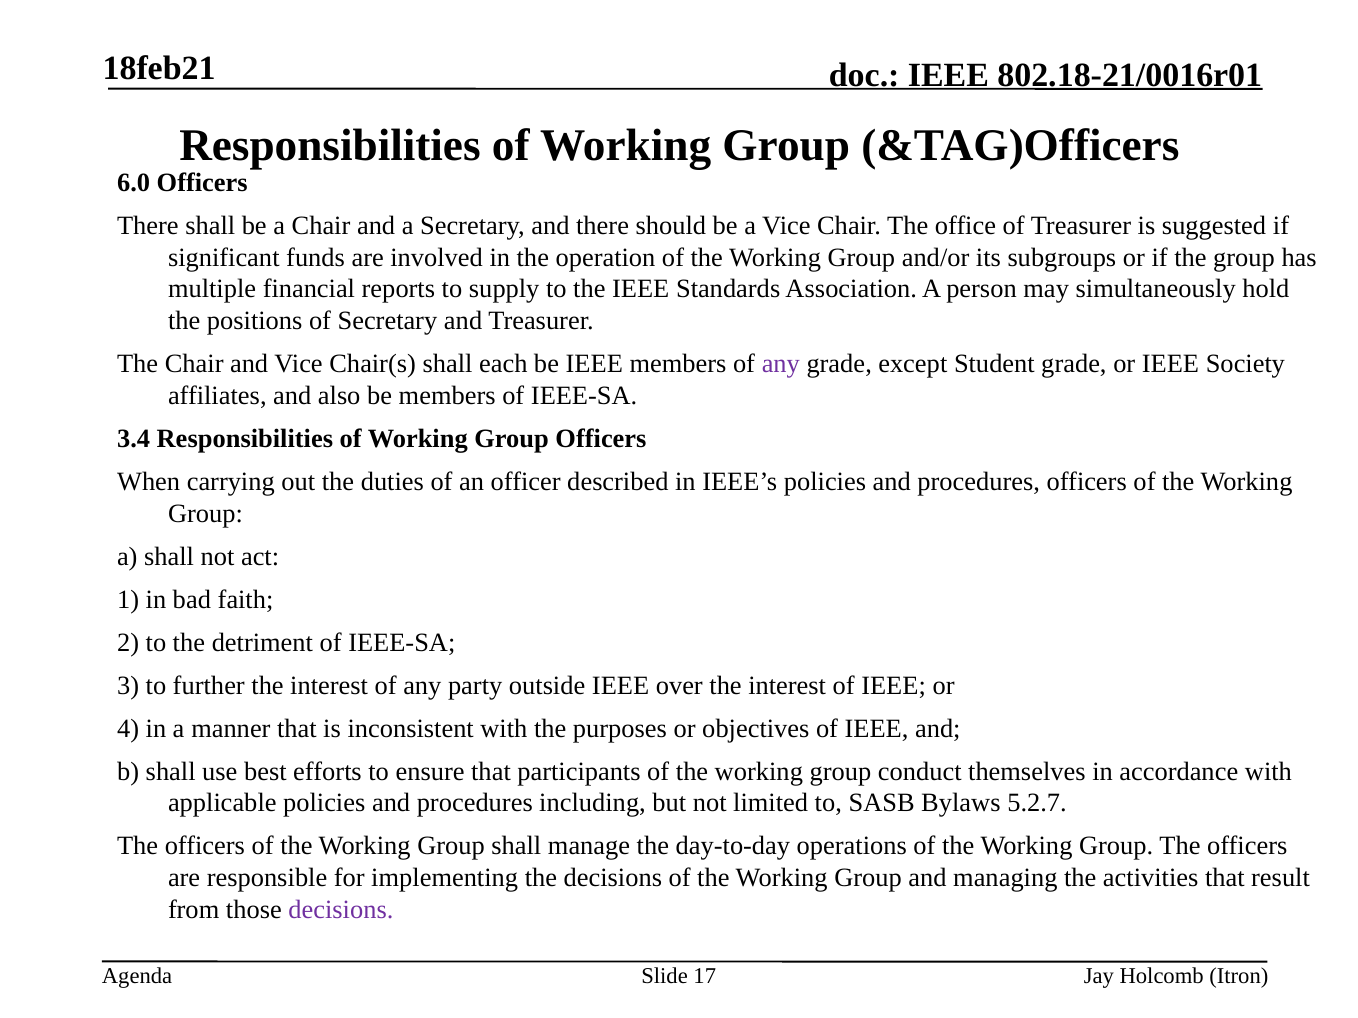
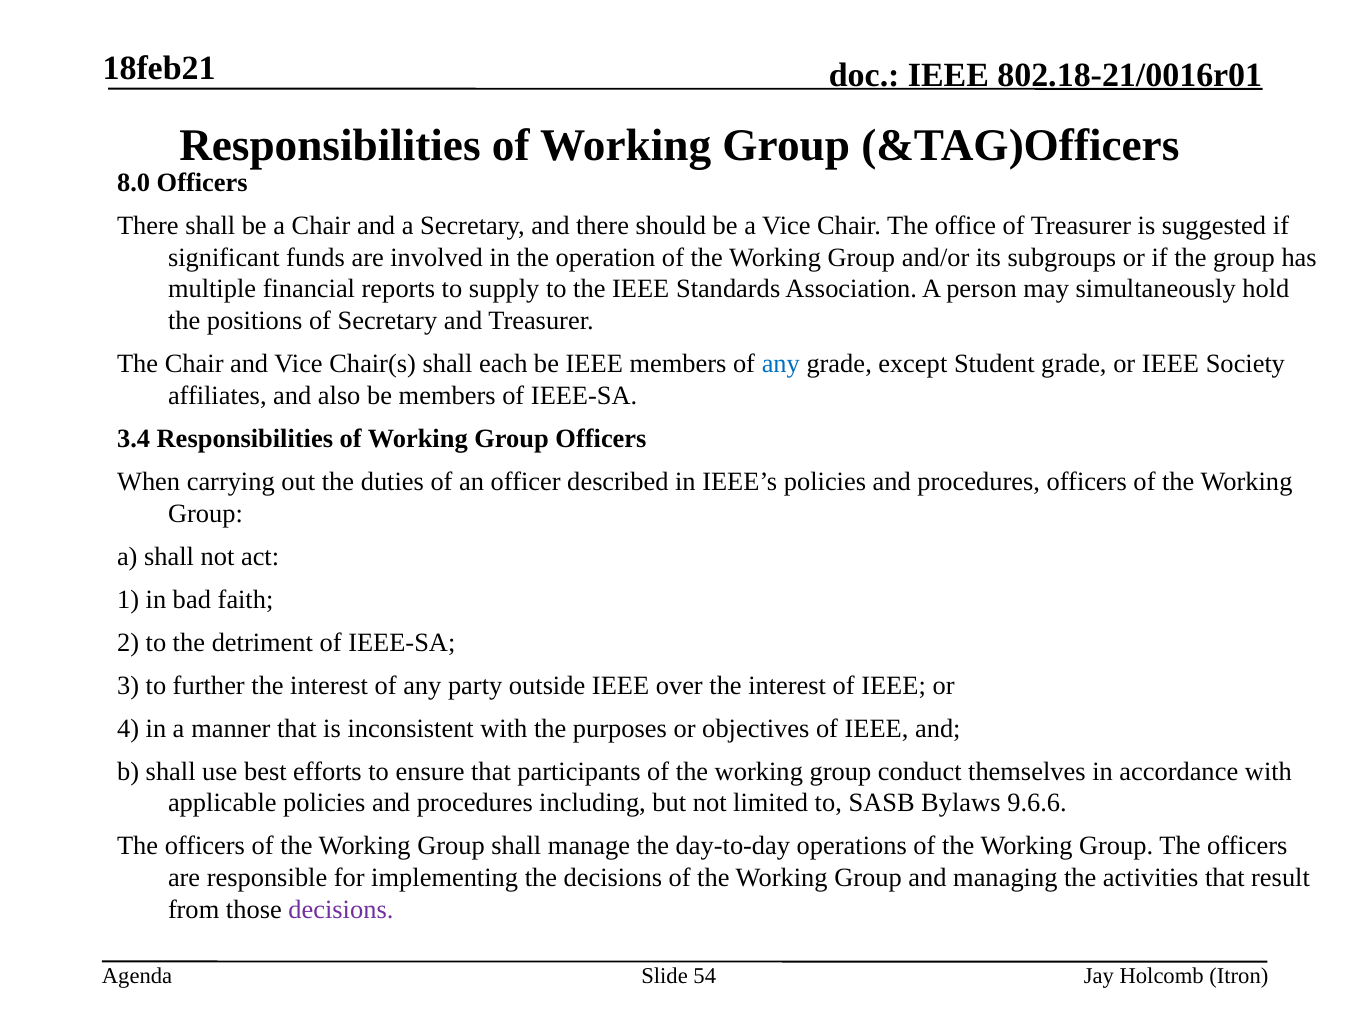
6.0: 6.0 -> 8.0
any at (781, 364) colour: purple -> blue
5.2.7: 5.2.7 -> 9.6.6
17: 17 -> 54
